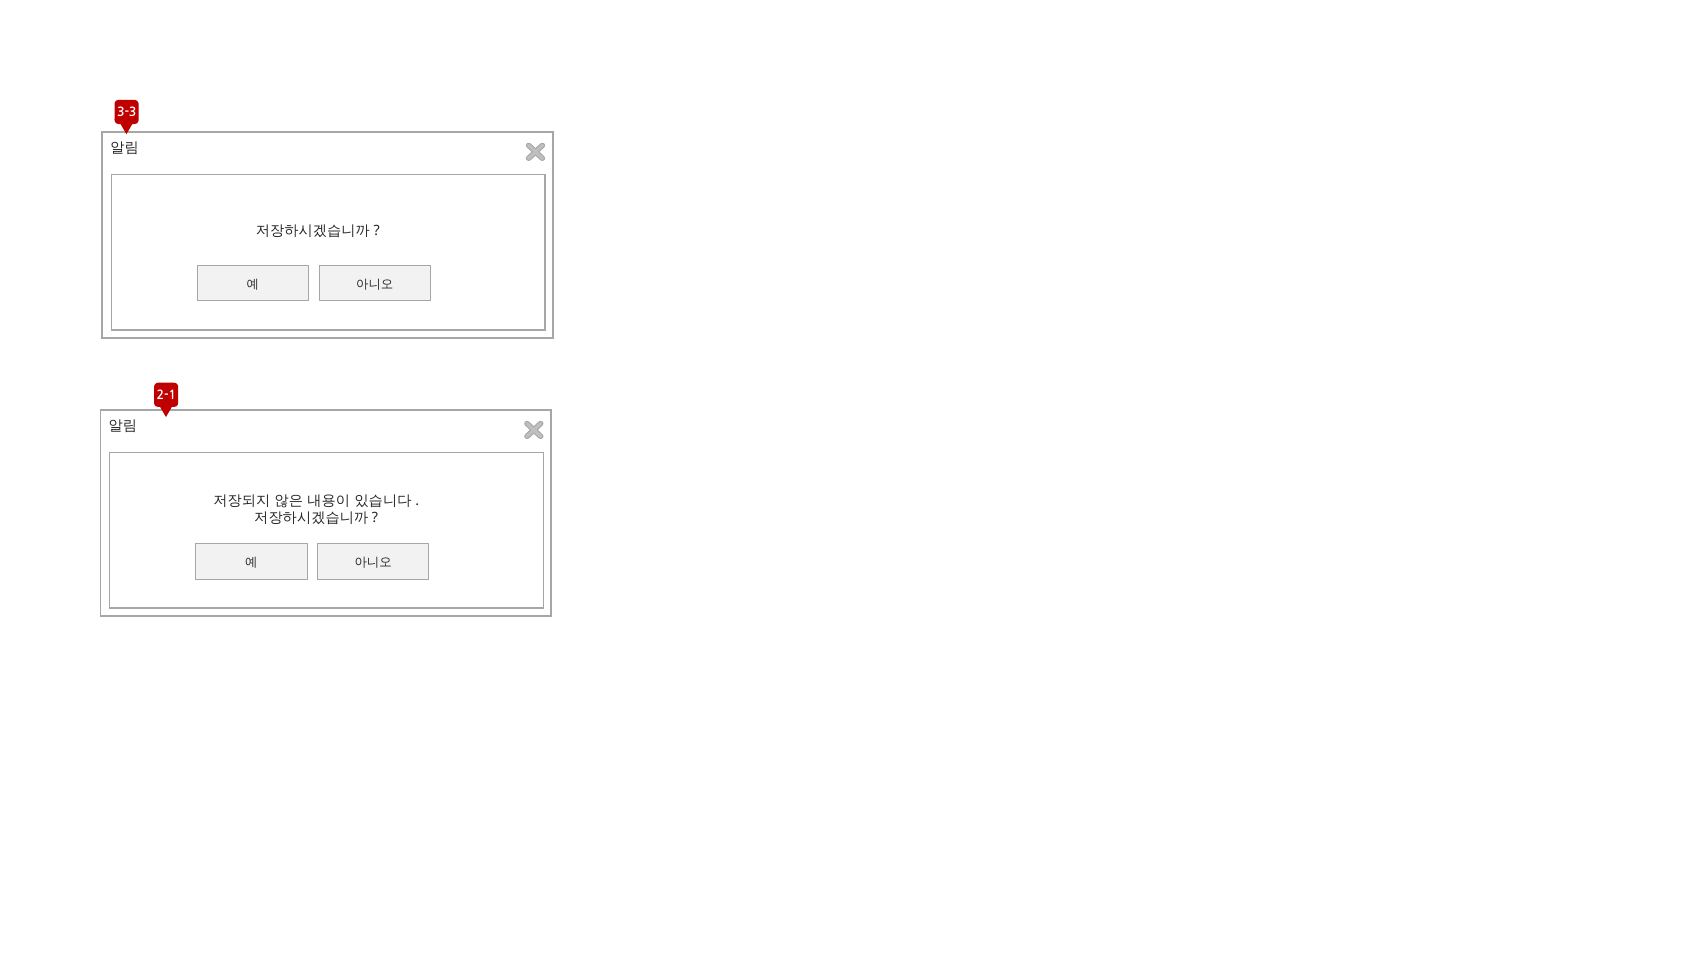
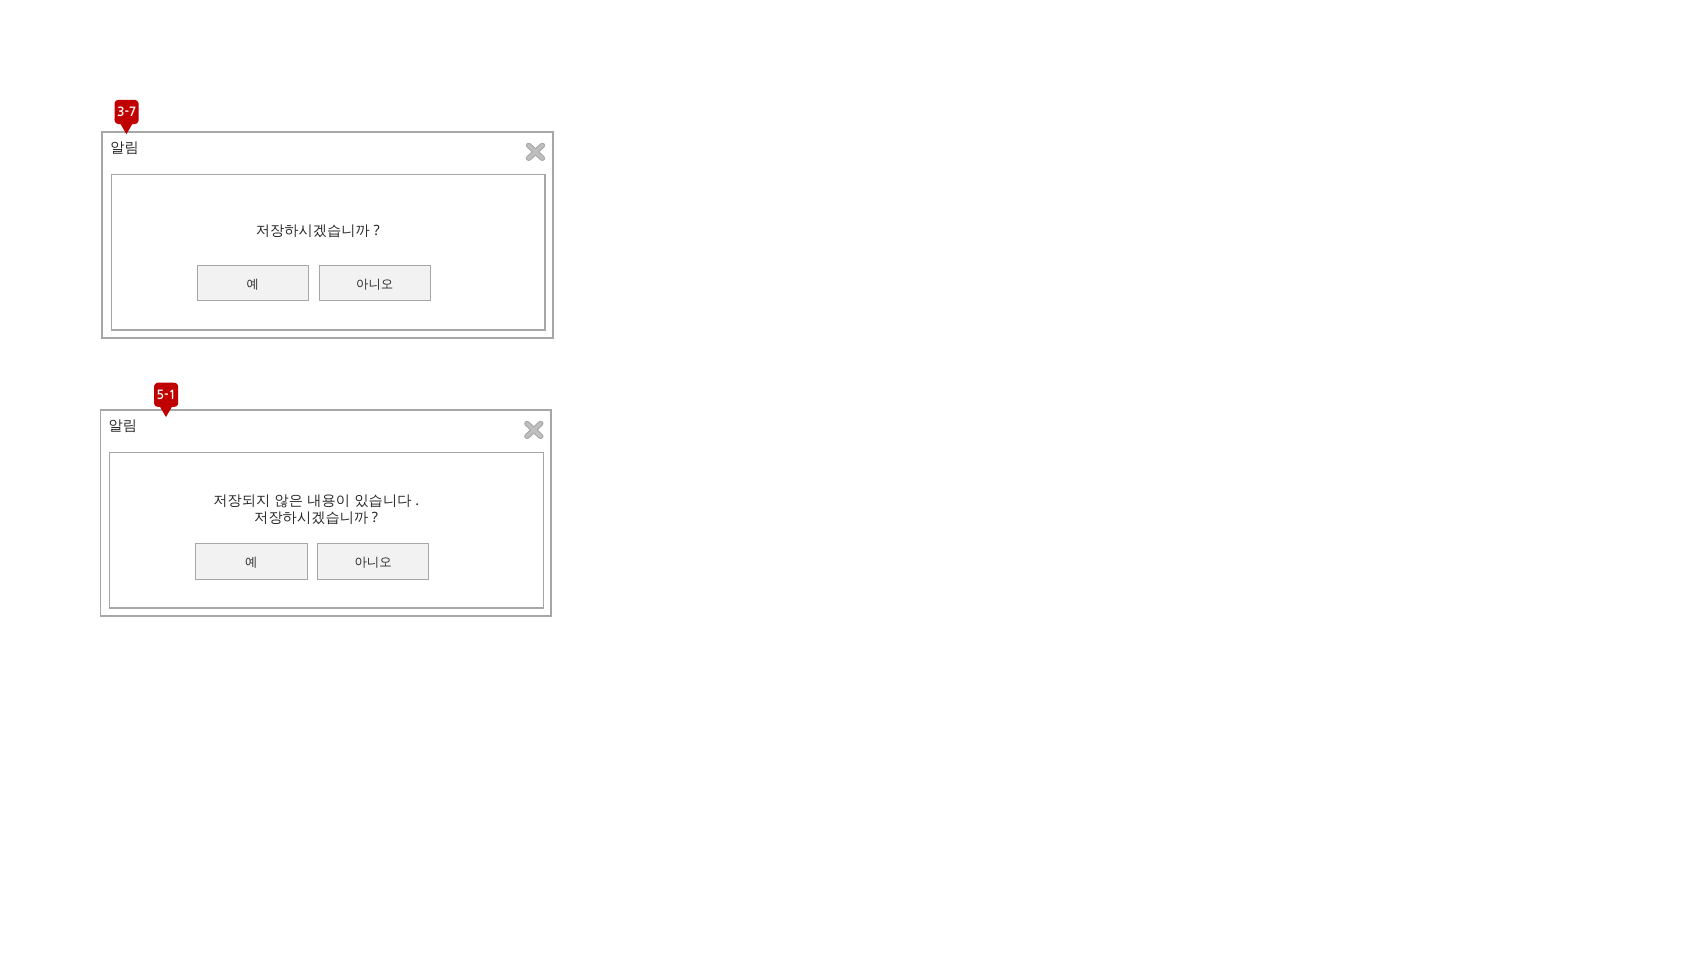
3-3: 3-3 -> 3-7
2-1: 2-1 -> 5-1
